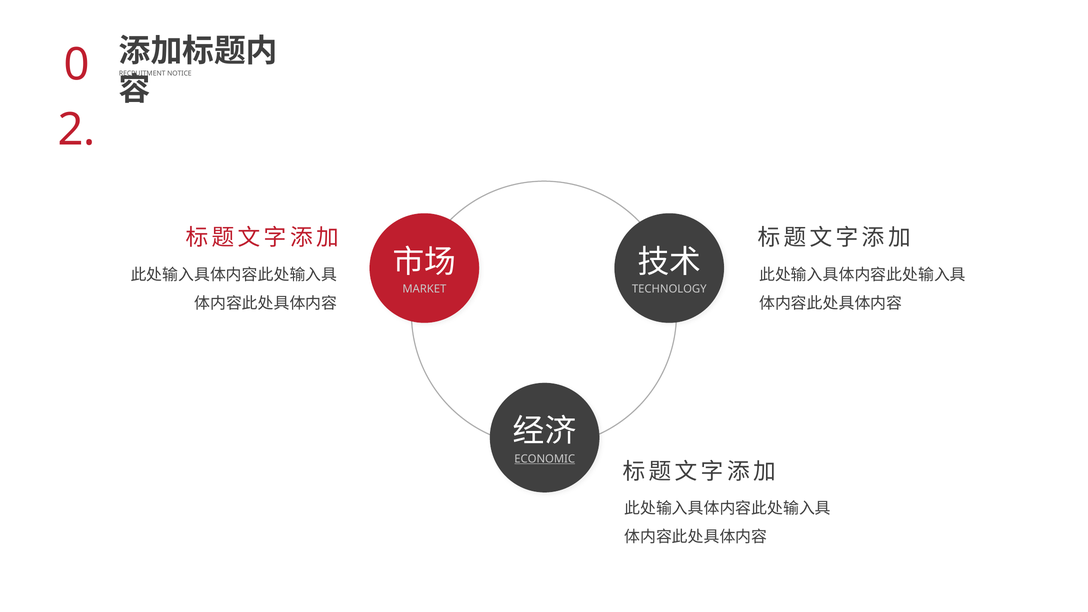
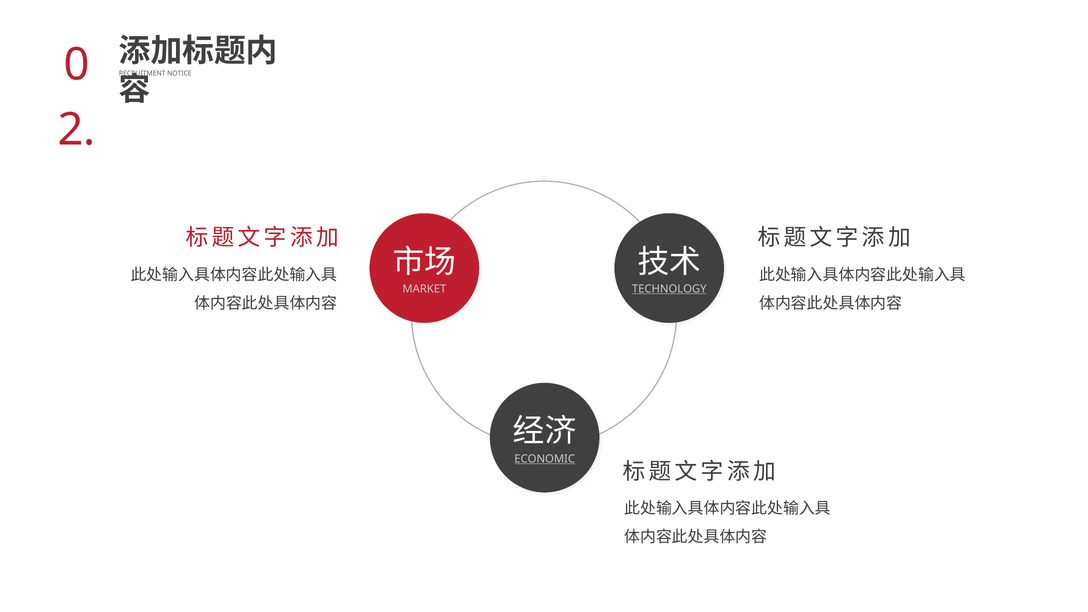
TECHNOLOGY underline: none -> present
